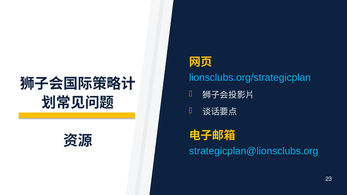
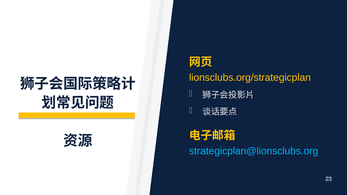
lionsclubs.org/strategicplan colour: light blue -> yellow
